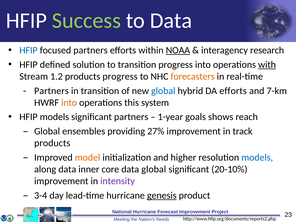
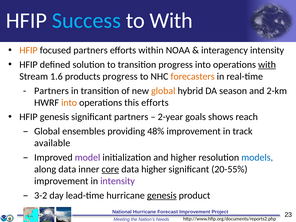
Success colour: light green -> light blue
to Data: Data -> With
HFIP at (28, 50) colour: blue -> orange
NOAA underline: present -> none
interagency research: research -> intensity
1.2: 1.2 -> 1.6
global at (163, 91) colour: blue -> orange
DA efforts: efforts -> season
7-km: 7-km -> 2-km
this system: system -> efforts
HFIP models: models -> genesis
1-year: 1-year -> 2-year
27%: 27% -> 48%
products at (52, 143): products -> available
model colour: orange -> purple
core underline: none -> present
data global: global -> higher
20-10%: 20-10% -> 20-55%
3-4: 3-4 -> 3-2
